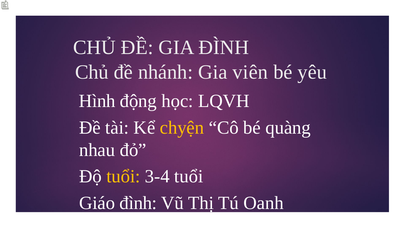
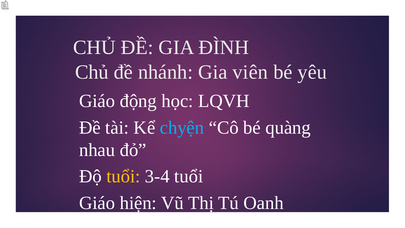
Hình at (97, 101): Hình -> Giáo
chyện colour: yellow -> light blue
Giáo đình: đình -> hiện
